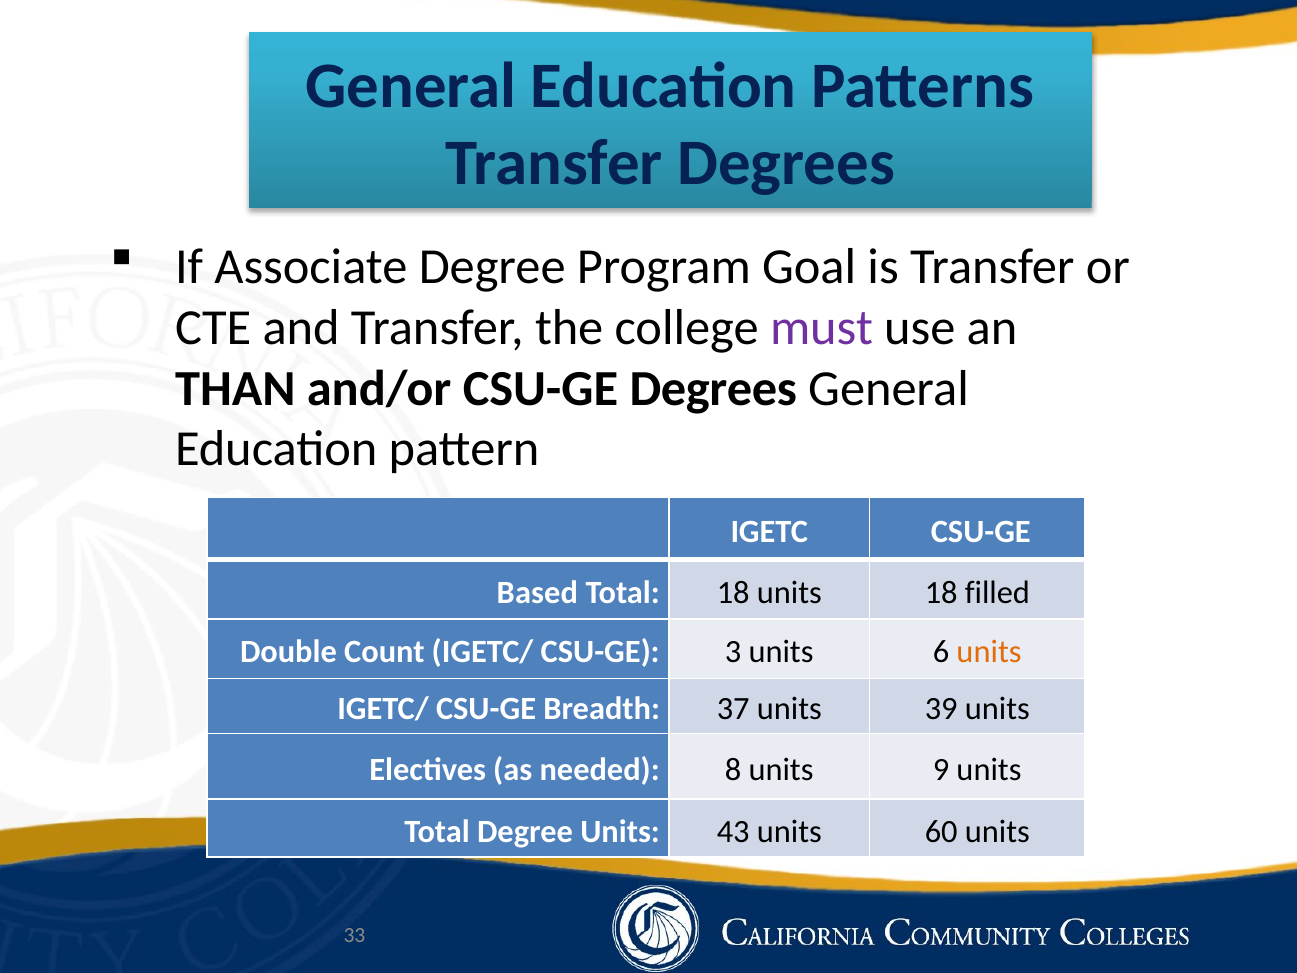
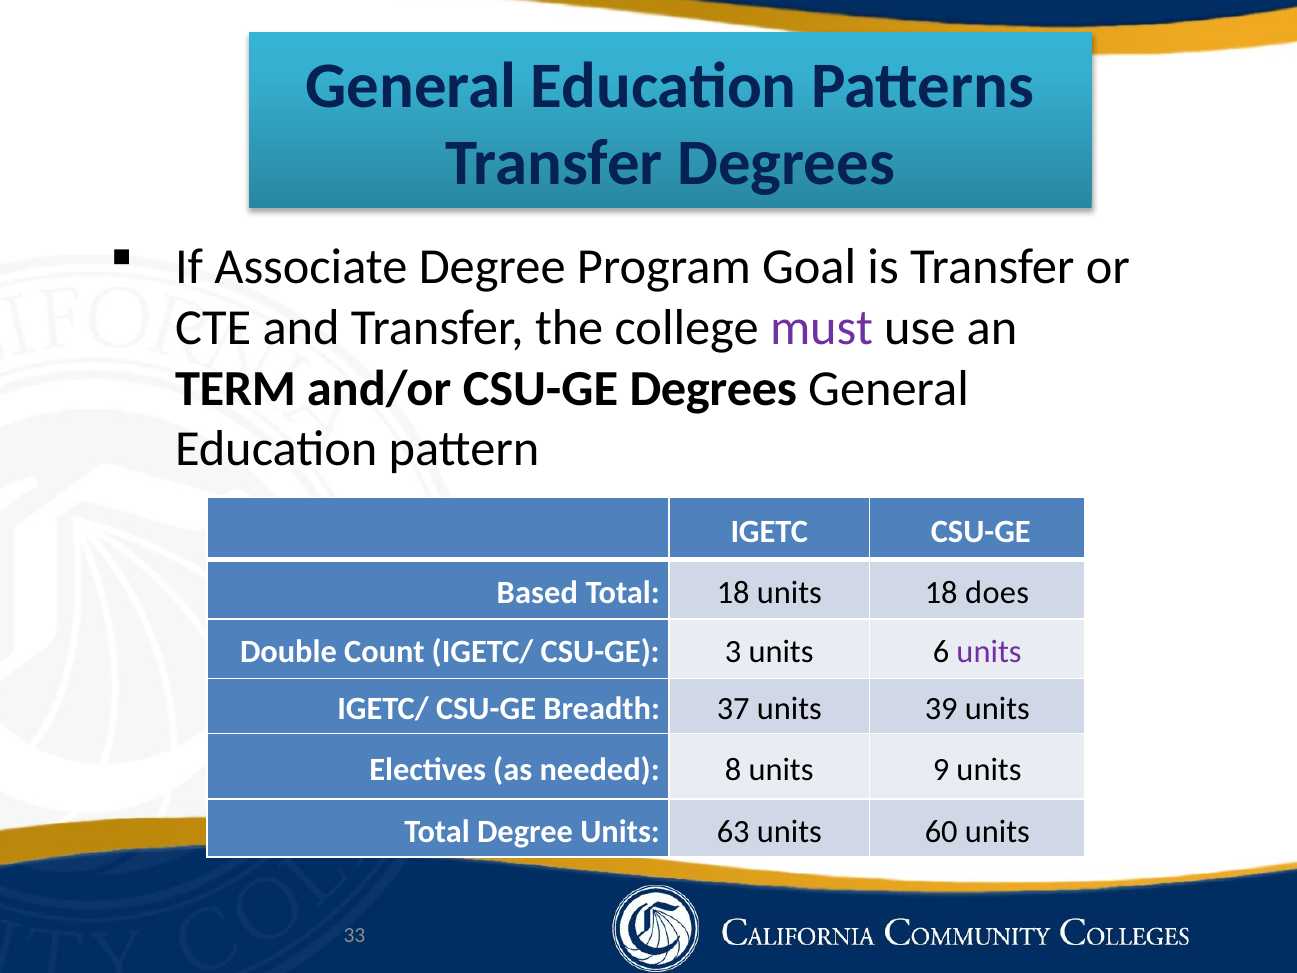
THAN: THAN -> TERM
filled: filled -> does
units at (989, 652) colour: orange -> purple
43: 43 -> 63
